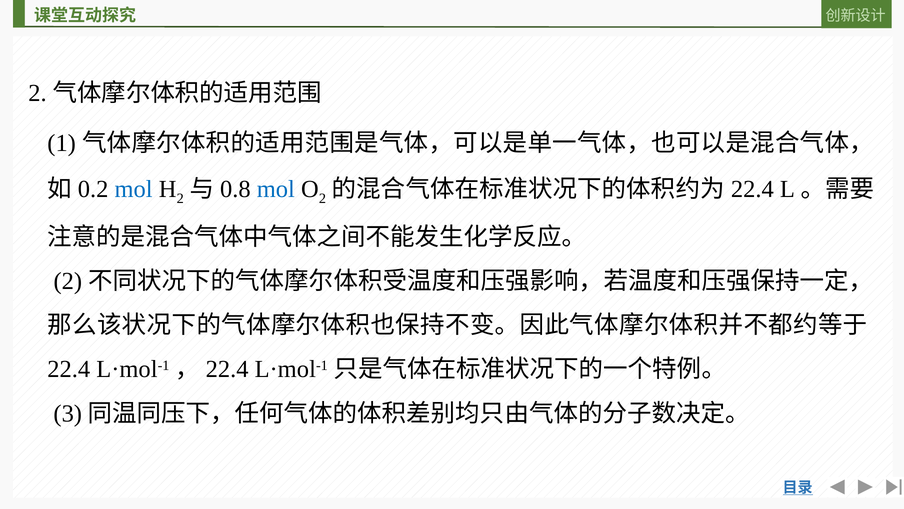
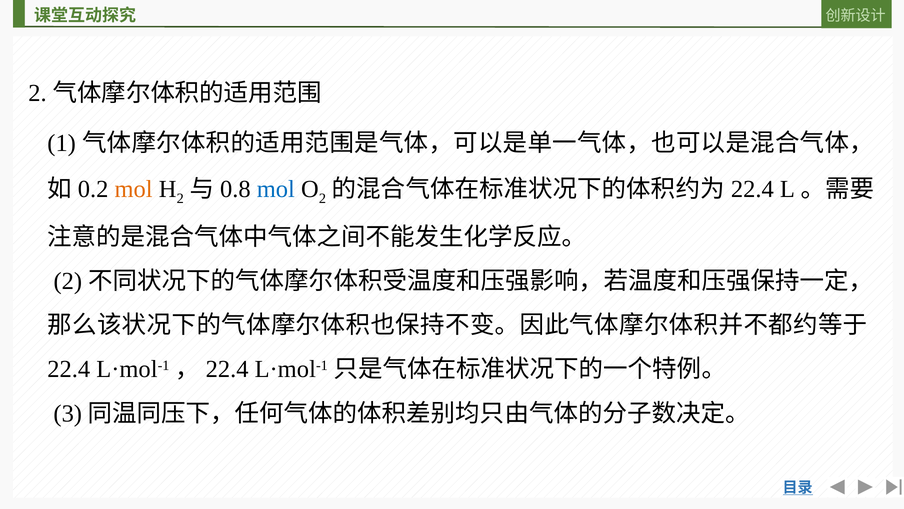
mol at (134, 189) colour: blue -> orange
